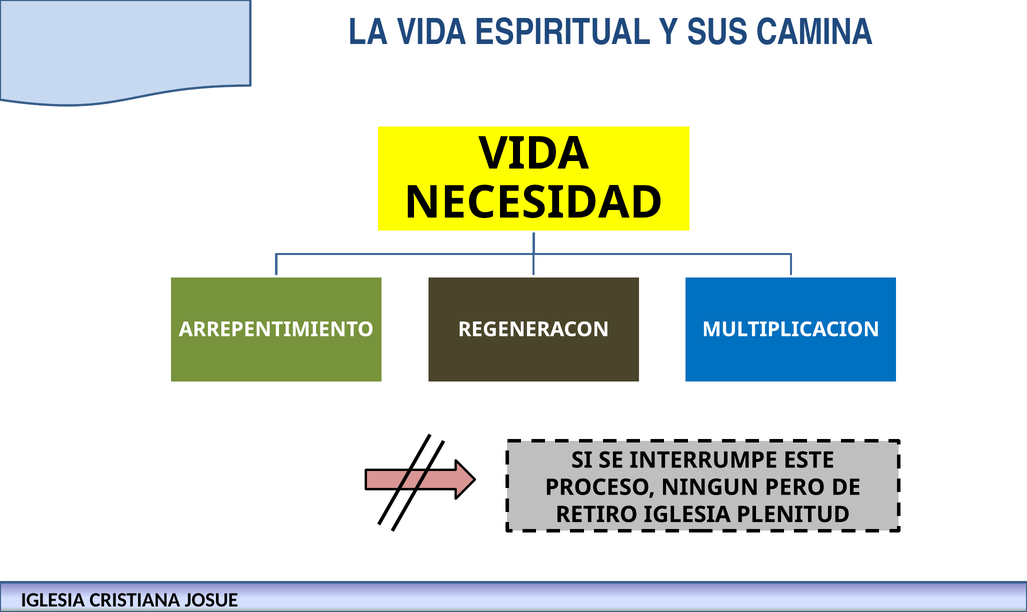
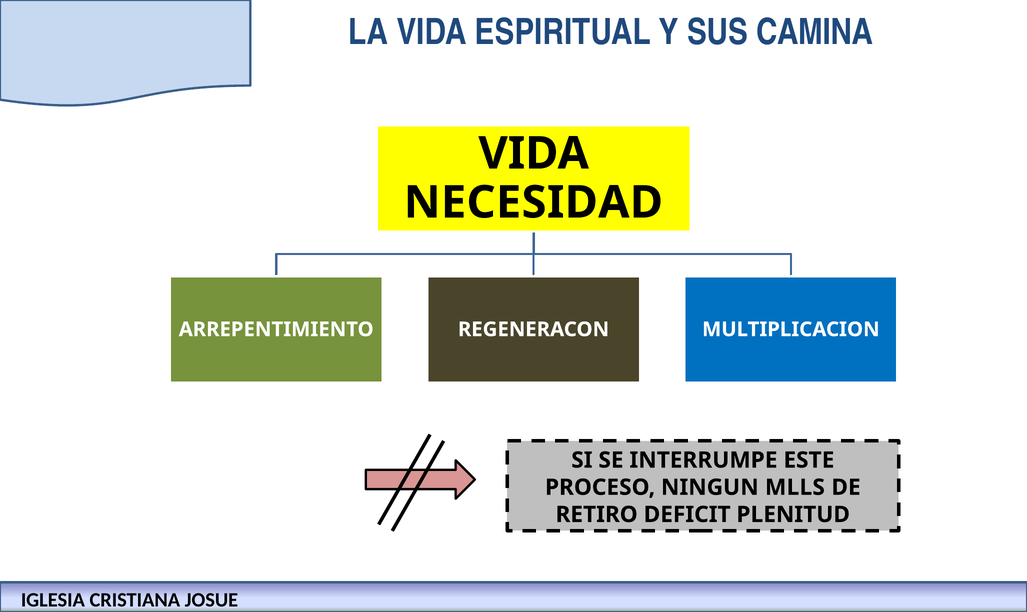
PERO: PERO -> MLLS
RETIRO IGLESIA: IGLESIA -> DEFICIT
